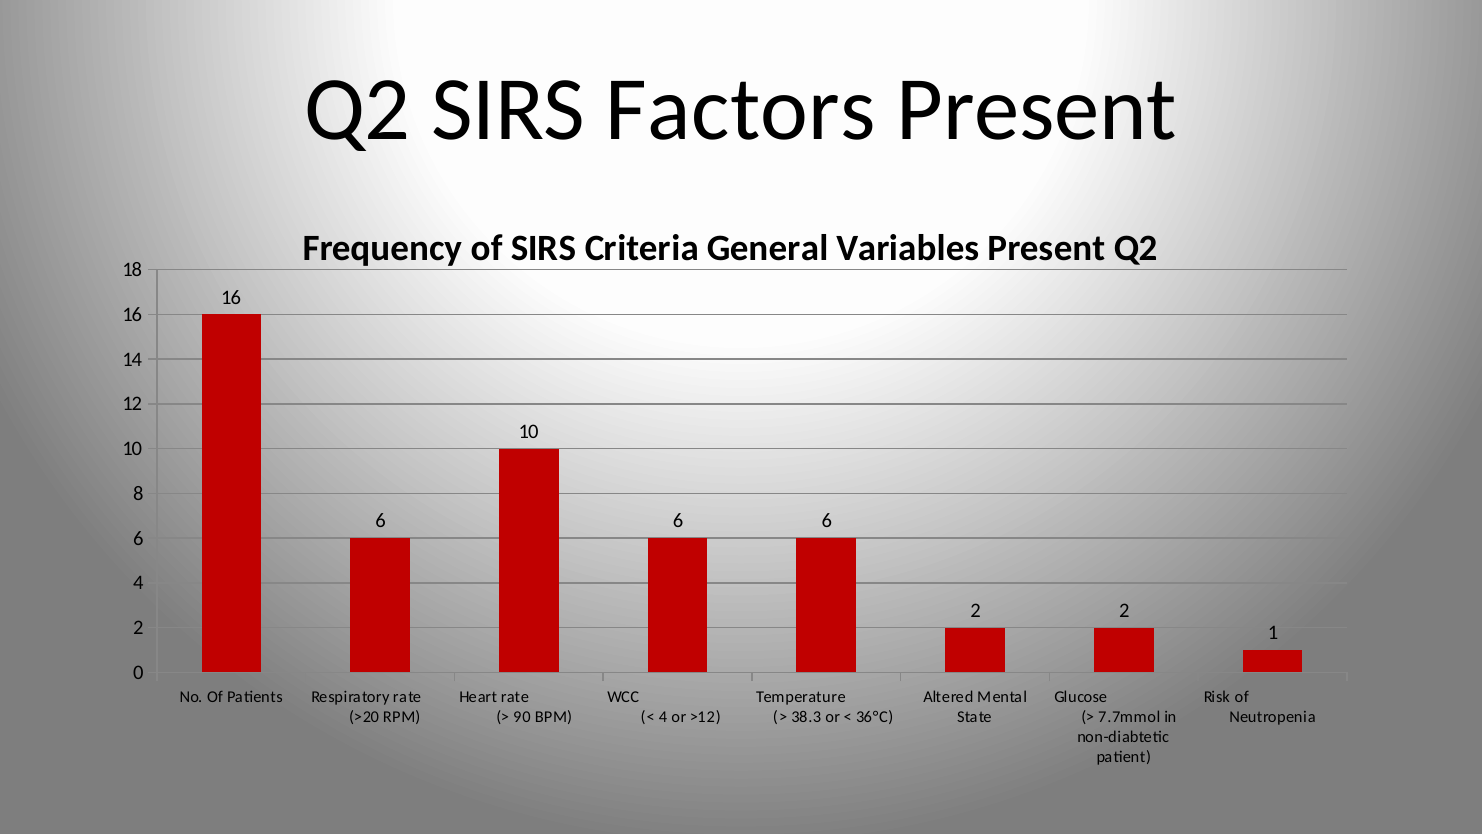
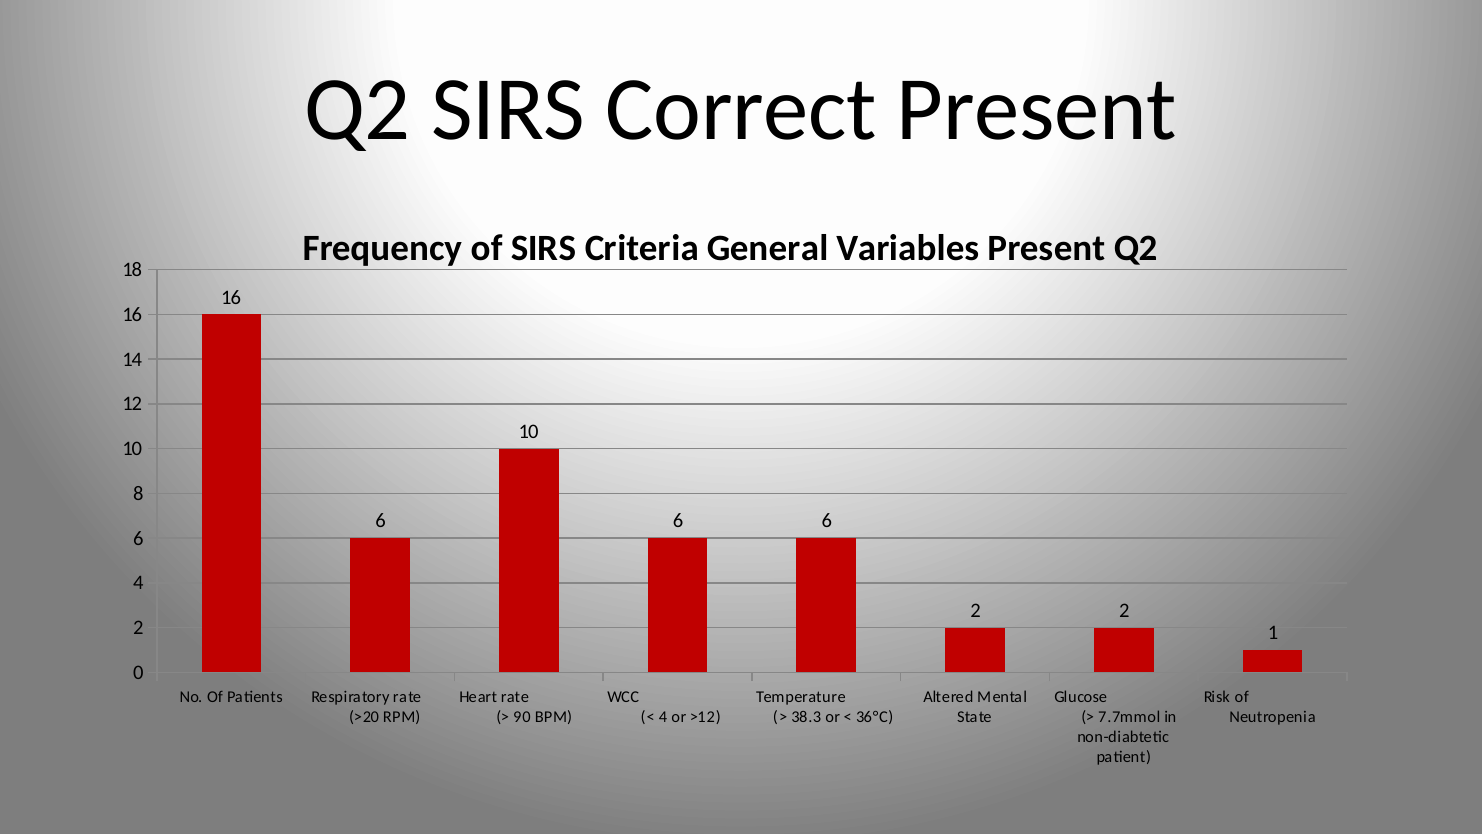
Factors: Factors -> Correct
